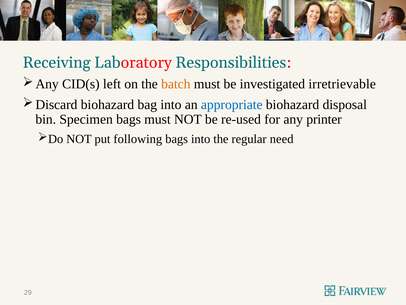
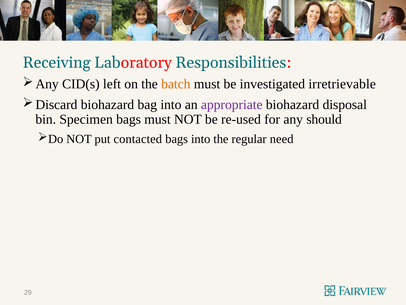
appropriate colour: blue -> purple
printer: printer -> should
following: following -> contacted
